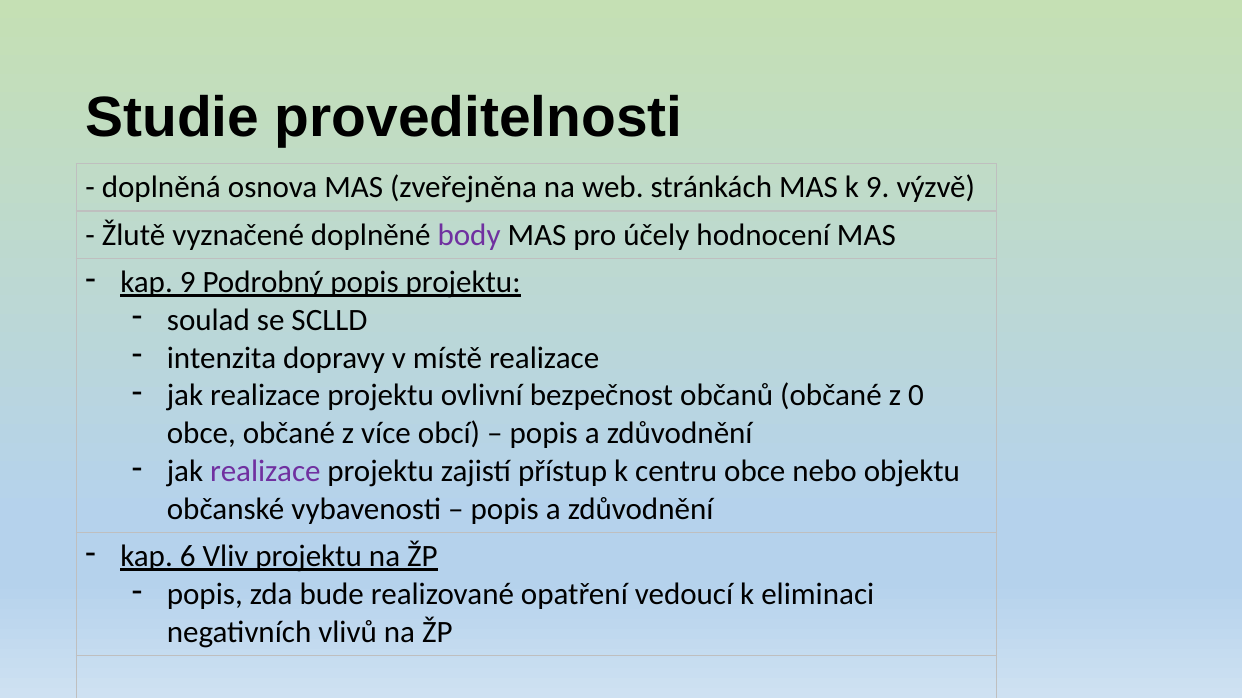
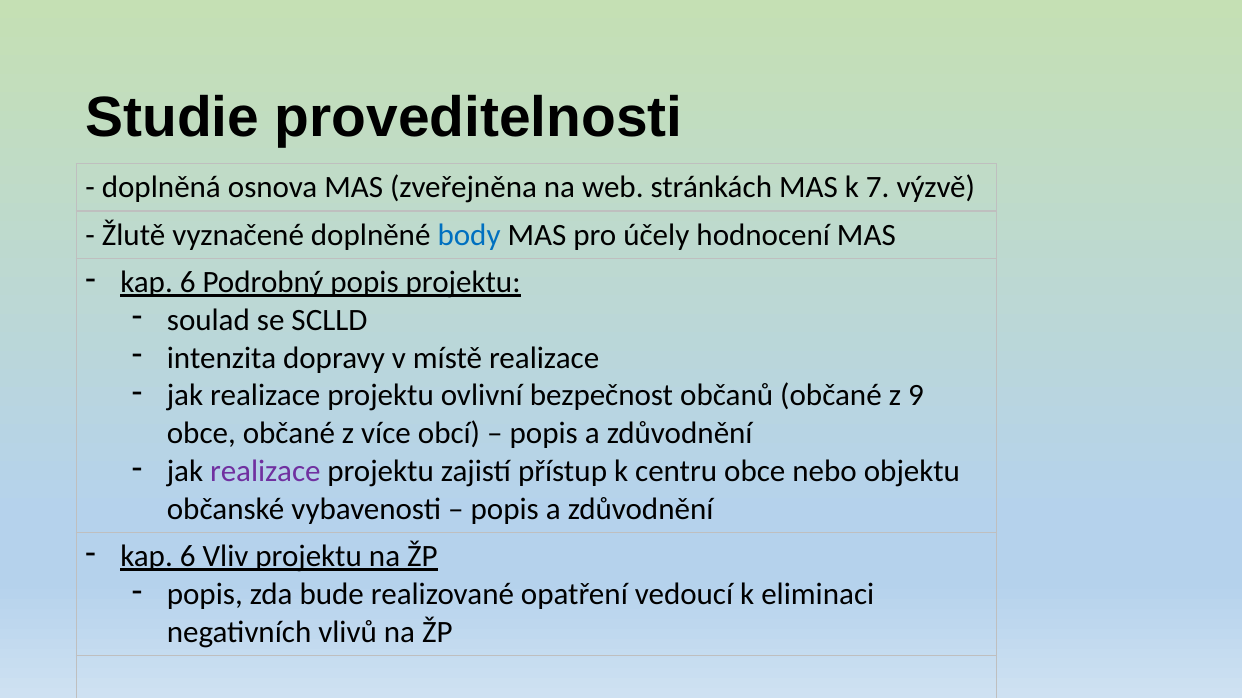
k 9: 9 -> 7
body colour: purple -> blue
9 at (188, 282): 9 -> 6
0: 0 -> 9
